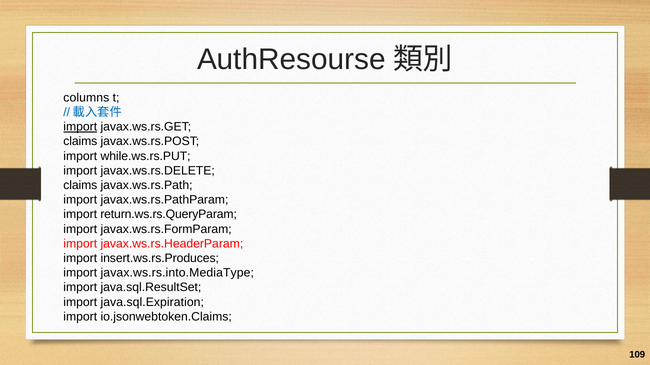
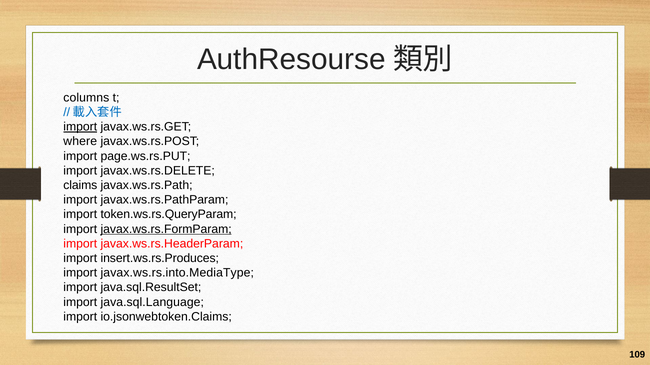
claims at (80, 142): claims -> where
while.ws.rs.PUT: while.ws.rs.PUT -> page.ws.rs.PUT
return.ws.rs.QueryParam: return.ws.rs.QueryParam -> token.ws.rs.QueryParam
javax.ws.rs.FormParam underline: none -> present
java.sql.Expiration: java.sql.Expiration -> java.sql.Language
